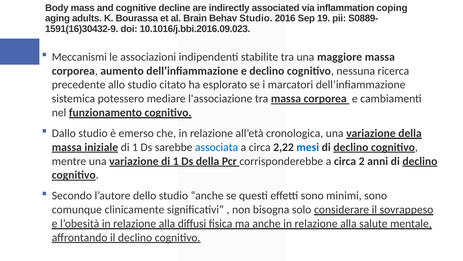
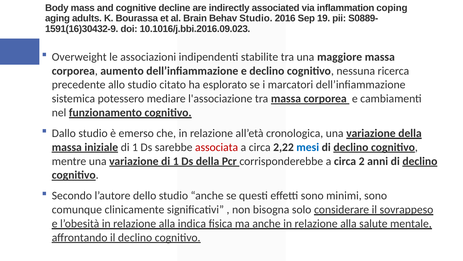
Meccanismi: Meccanismi -> Overweight
associata colour: blue -> red
diffusi: diffusi -> indica
